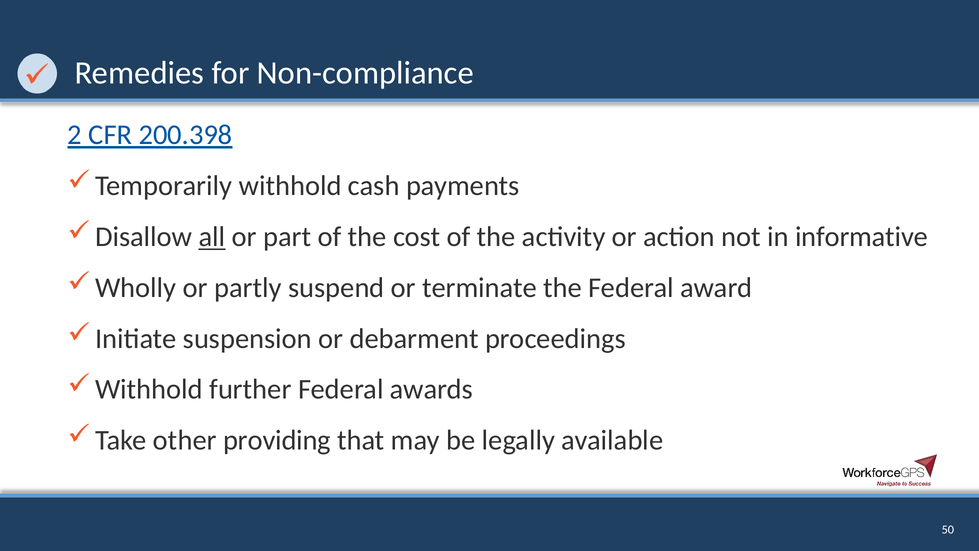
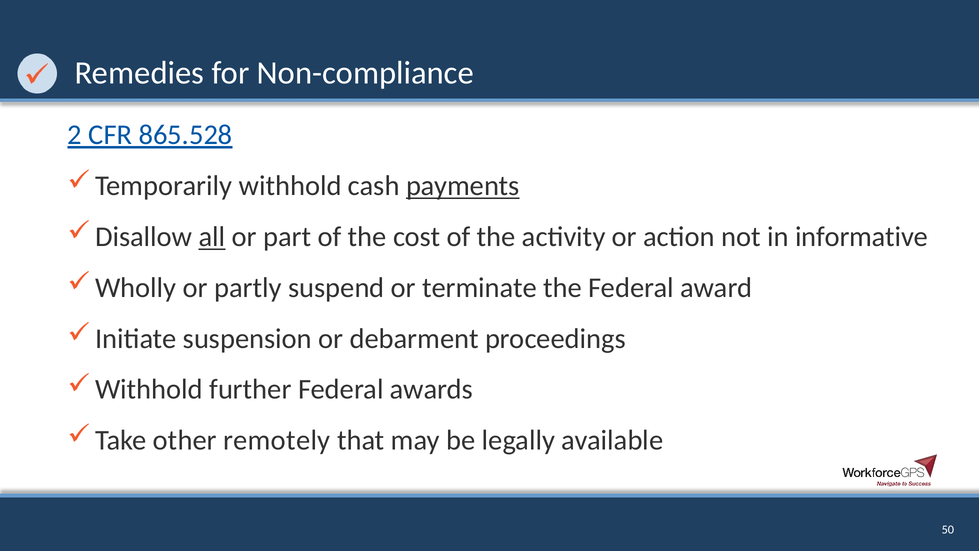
200.398: 200.398 -> 865.528
payments underline: none -> present
providing: providing -> remotely
